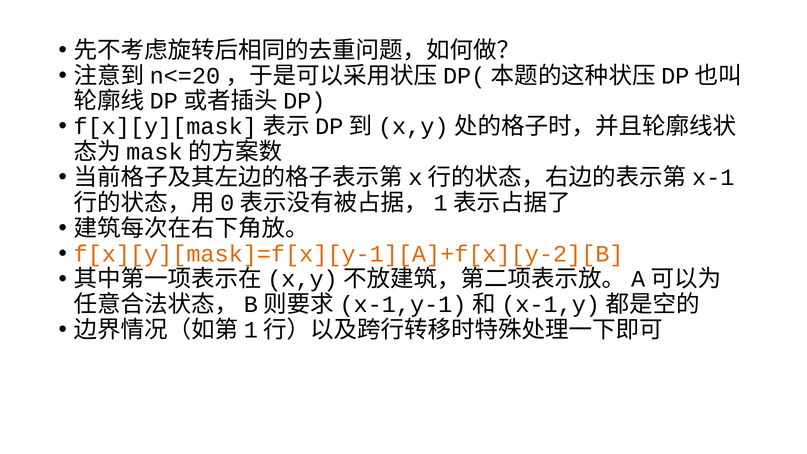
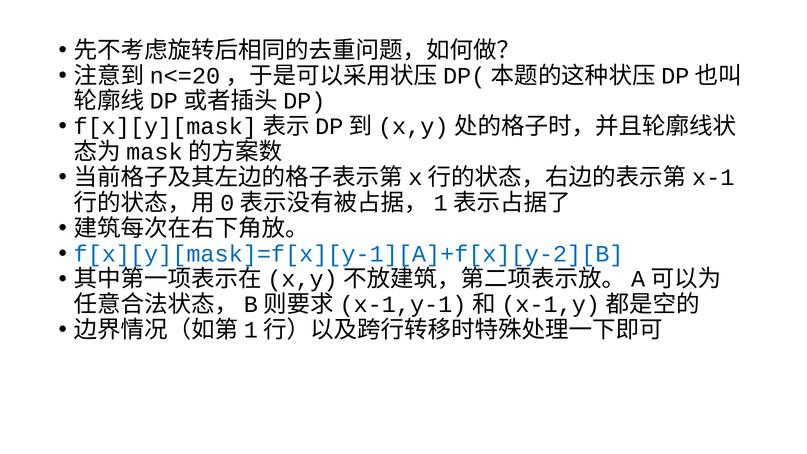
f[x][y][mask]=f[x][y-1][A]+f[x][y-2][B colour: orange -> blue
